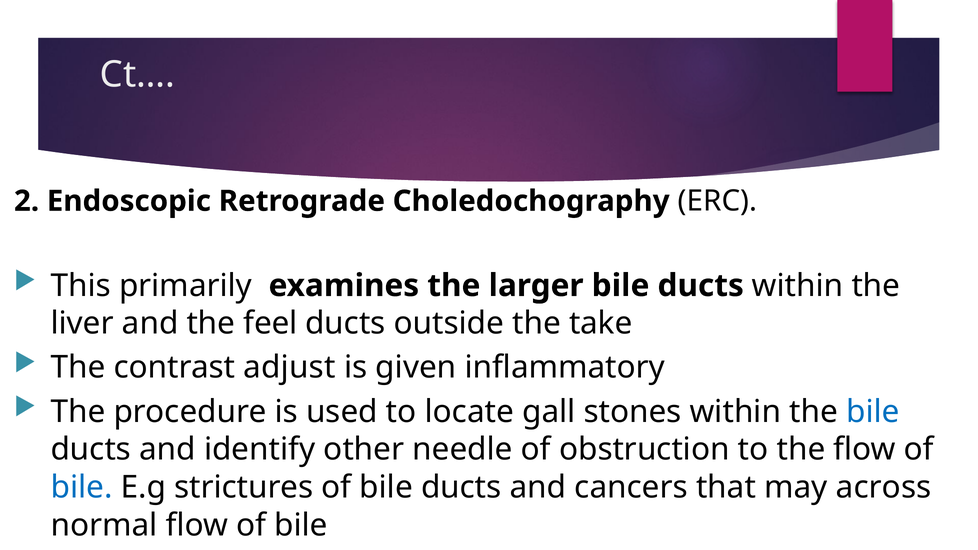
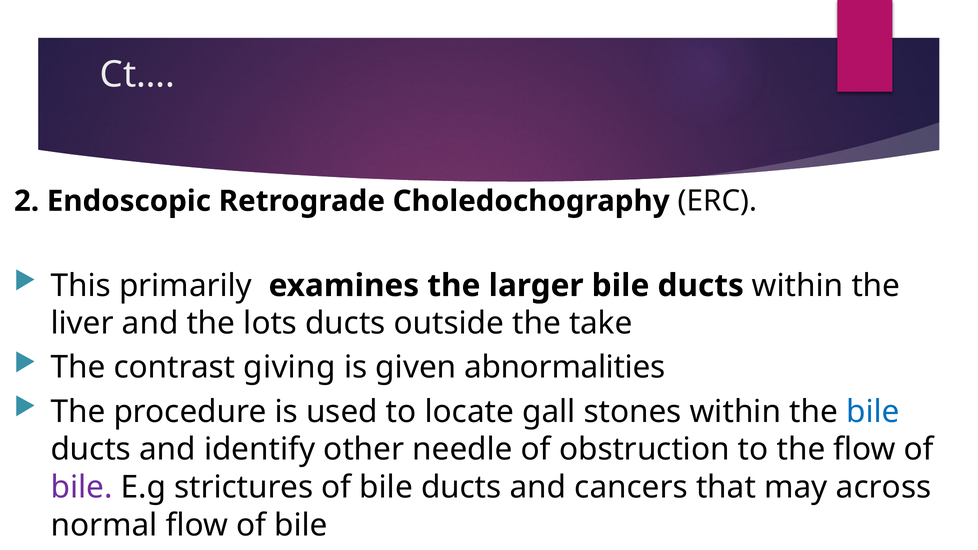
feel: feel -> lots
adjust: adjust -> giving
inflammatory: inflammatory -> abnormalities
bile at (82, 488) colour: blue -> purple
